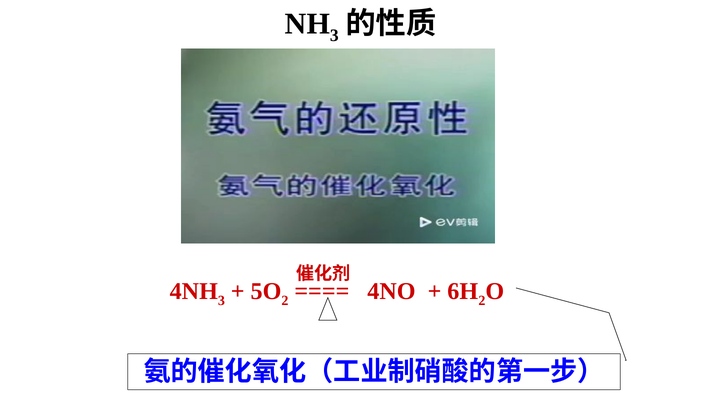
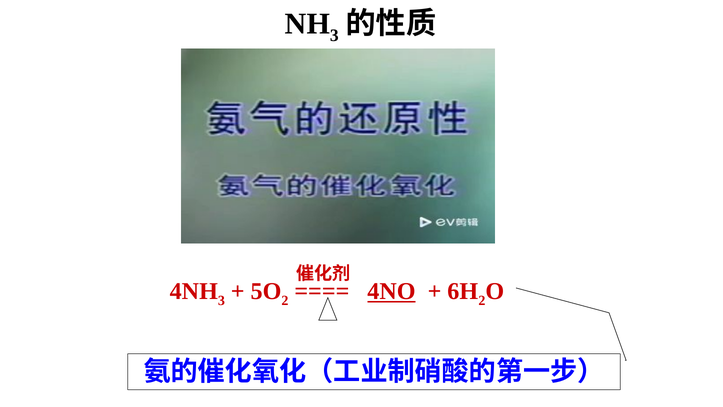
4NO underline: none -> present
